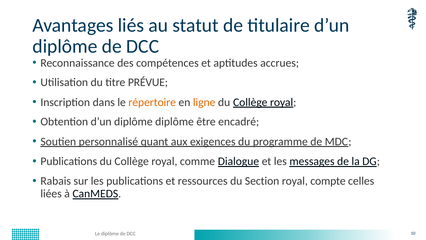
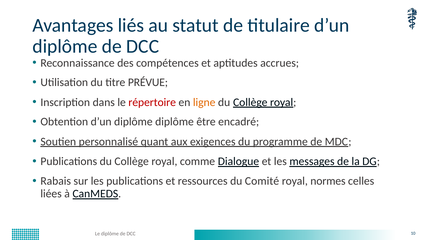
répertoire colour: orange -> red
Section: Section -> Comité
compte: compte -> normes
